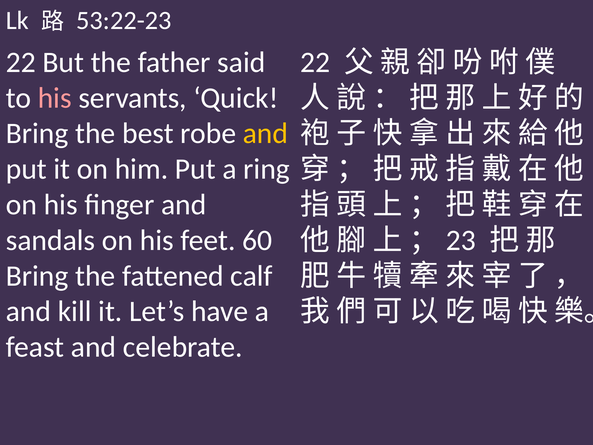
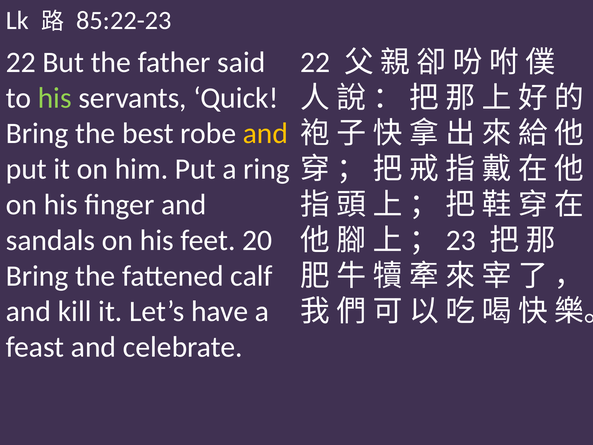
53:22-23: 53:22-23 -> 85:22-23
his at (55, 98) colour: pink -> light green
60: 60 -> 20
